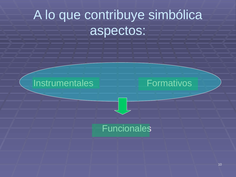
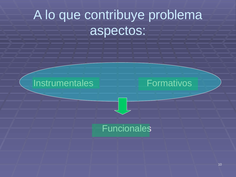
simbólica: simbólica -> problema
